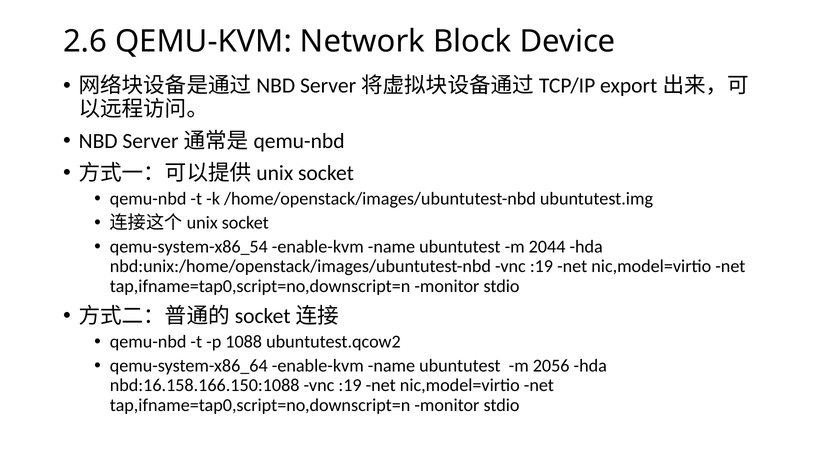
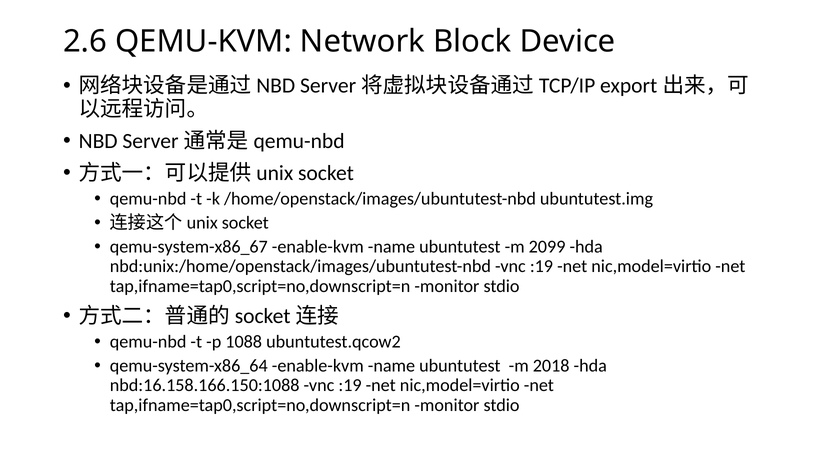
qemu-system-x86_54: qemu-system-x86_54 -> qemu-system-x86_67
2044: 2044 -> 2099
2056: 2056 -> 2018
